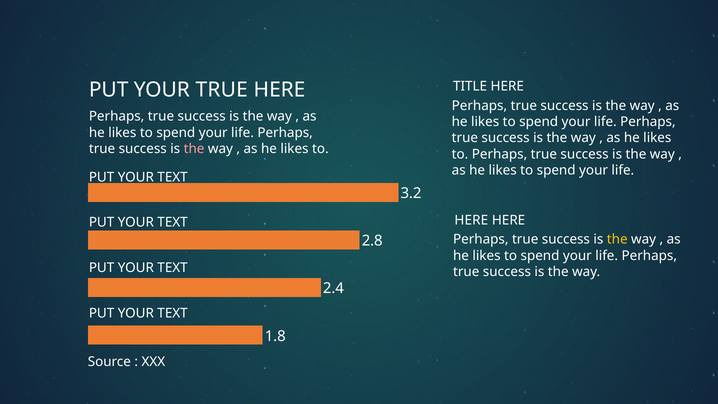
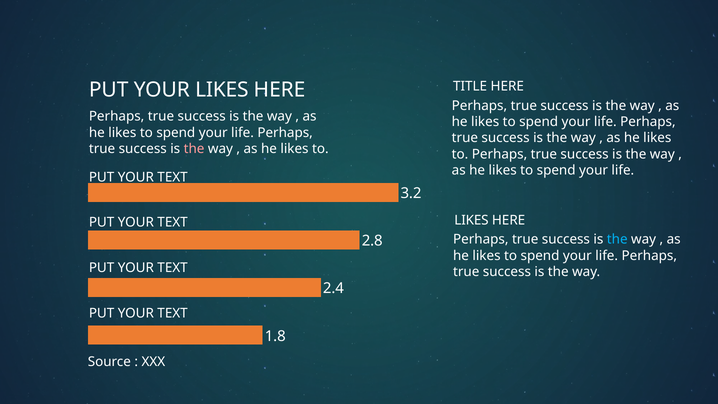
YOUR TRUE: TRUE -> LIKES
HERE at (471, 220): HERE -> LIKES
the at (617, 239) colour: yellow -> light blue
